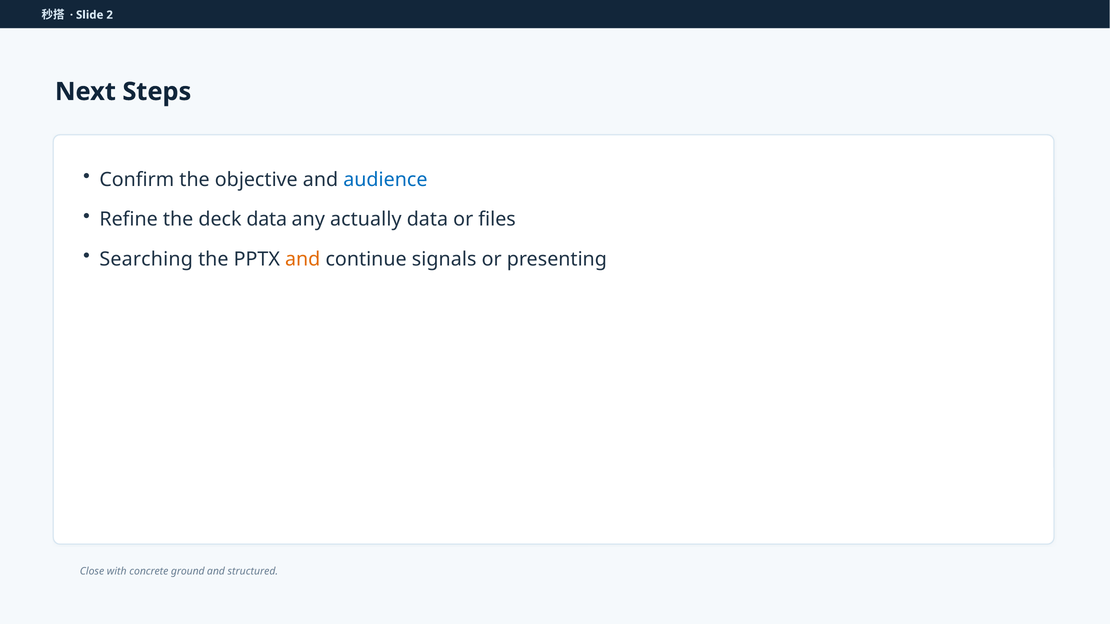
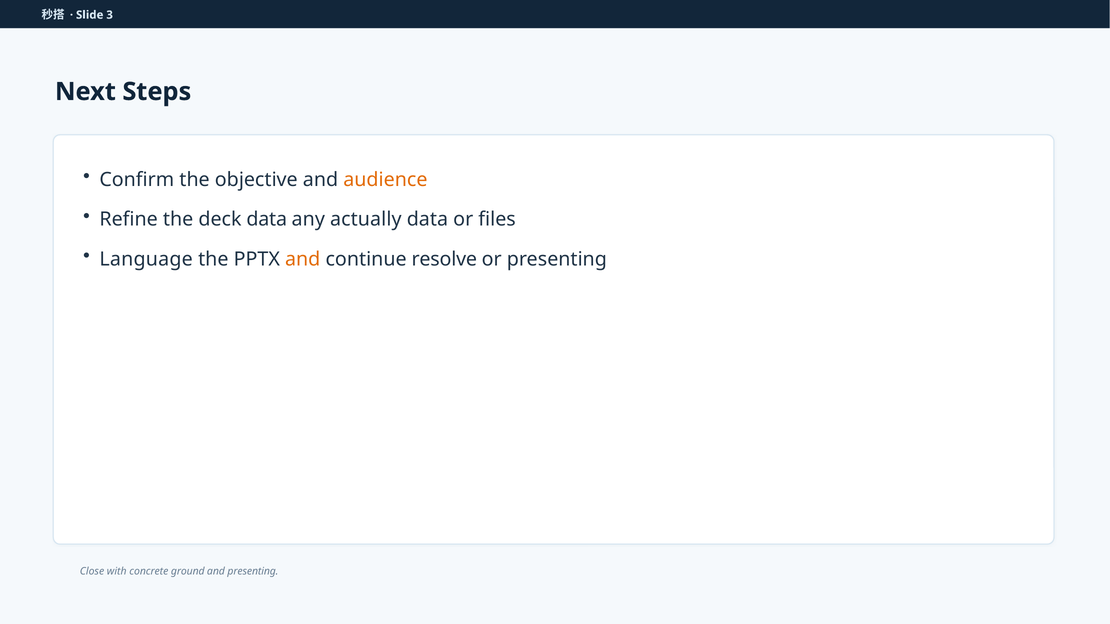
2: 2 -> 3
audience colour: blue -> orange
Searching: Searching -> Language
signals: signals -> resolve
and structured: structured -> presenting
